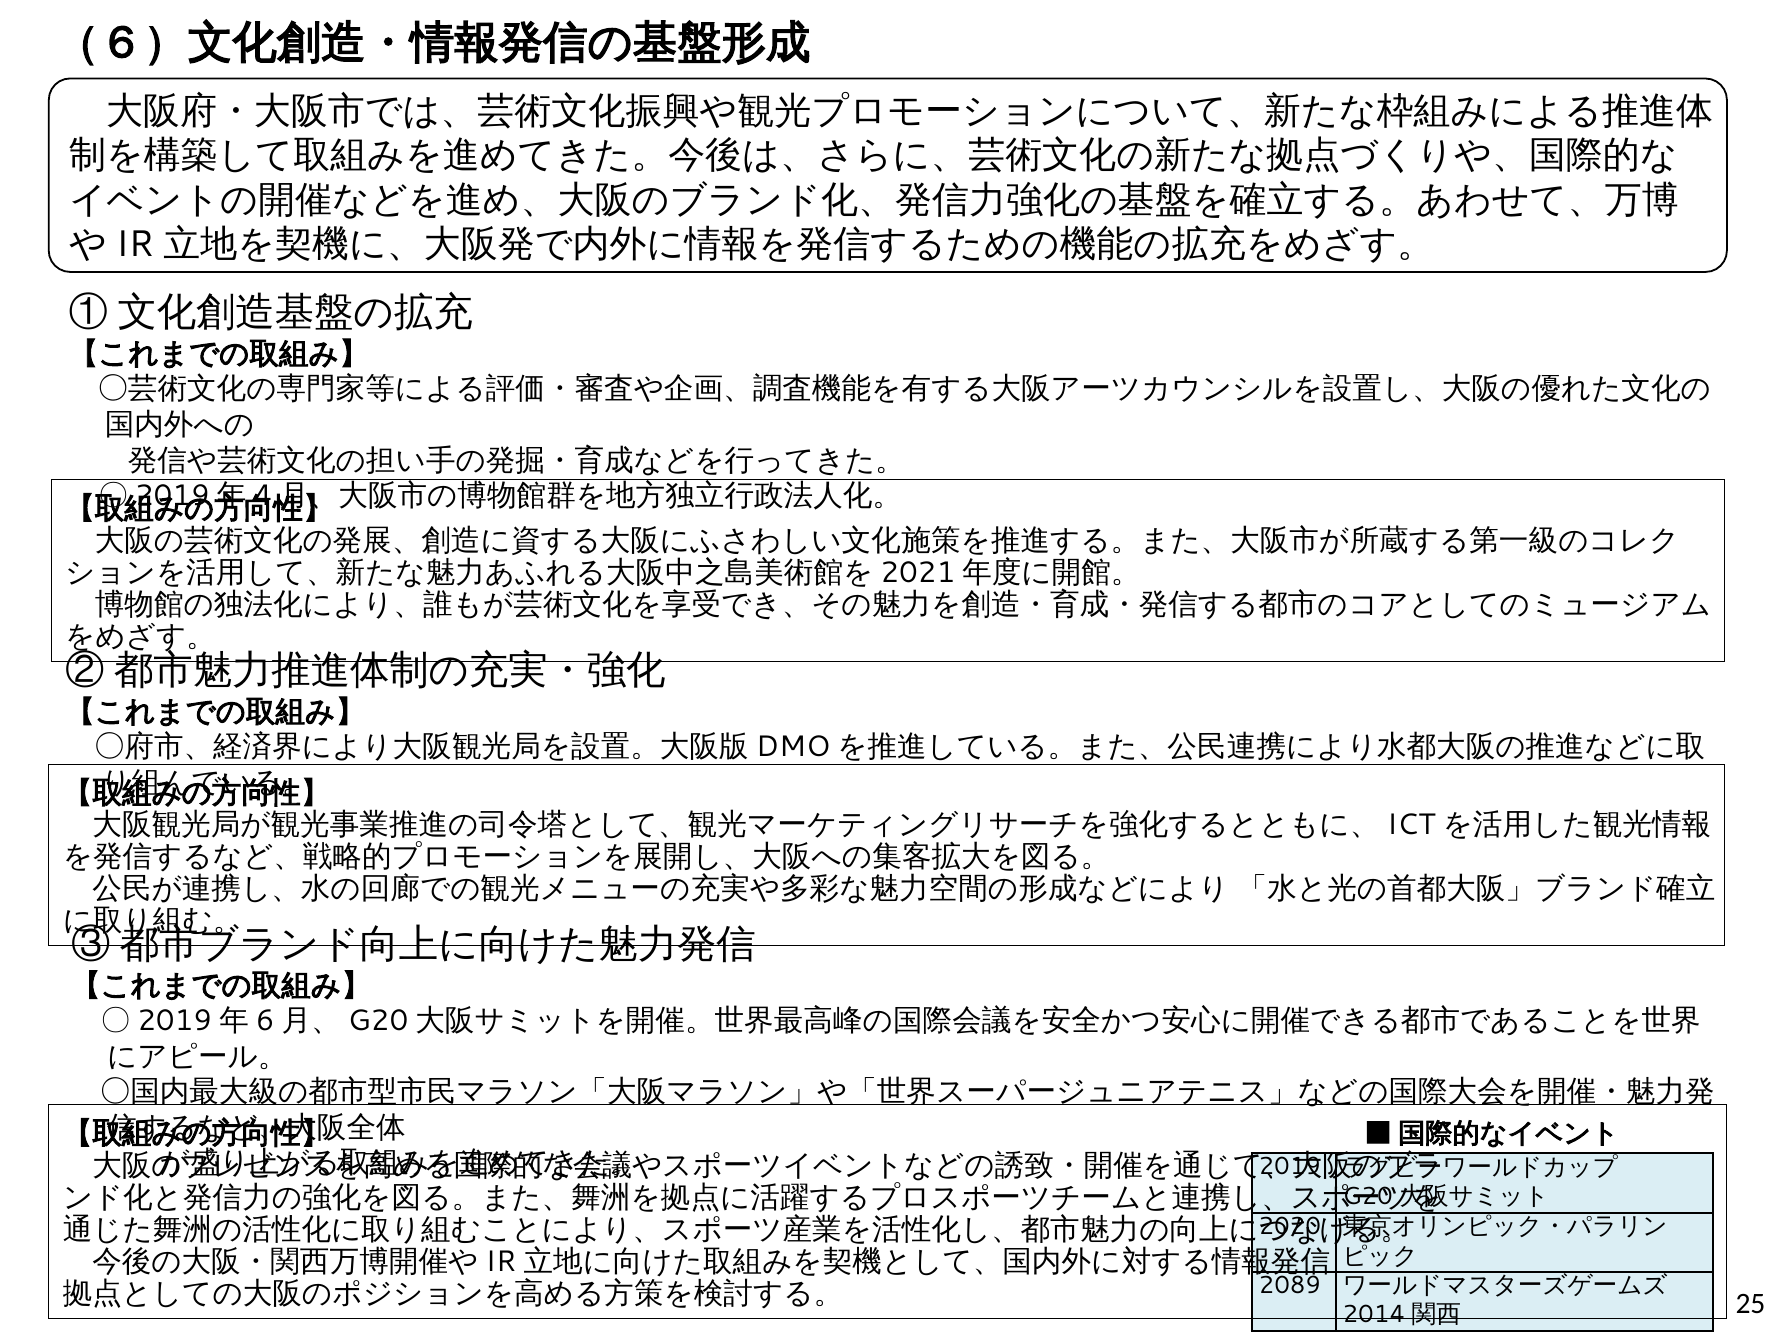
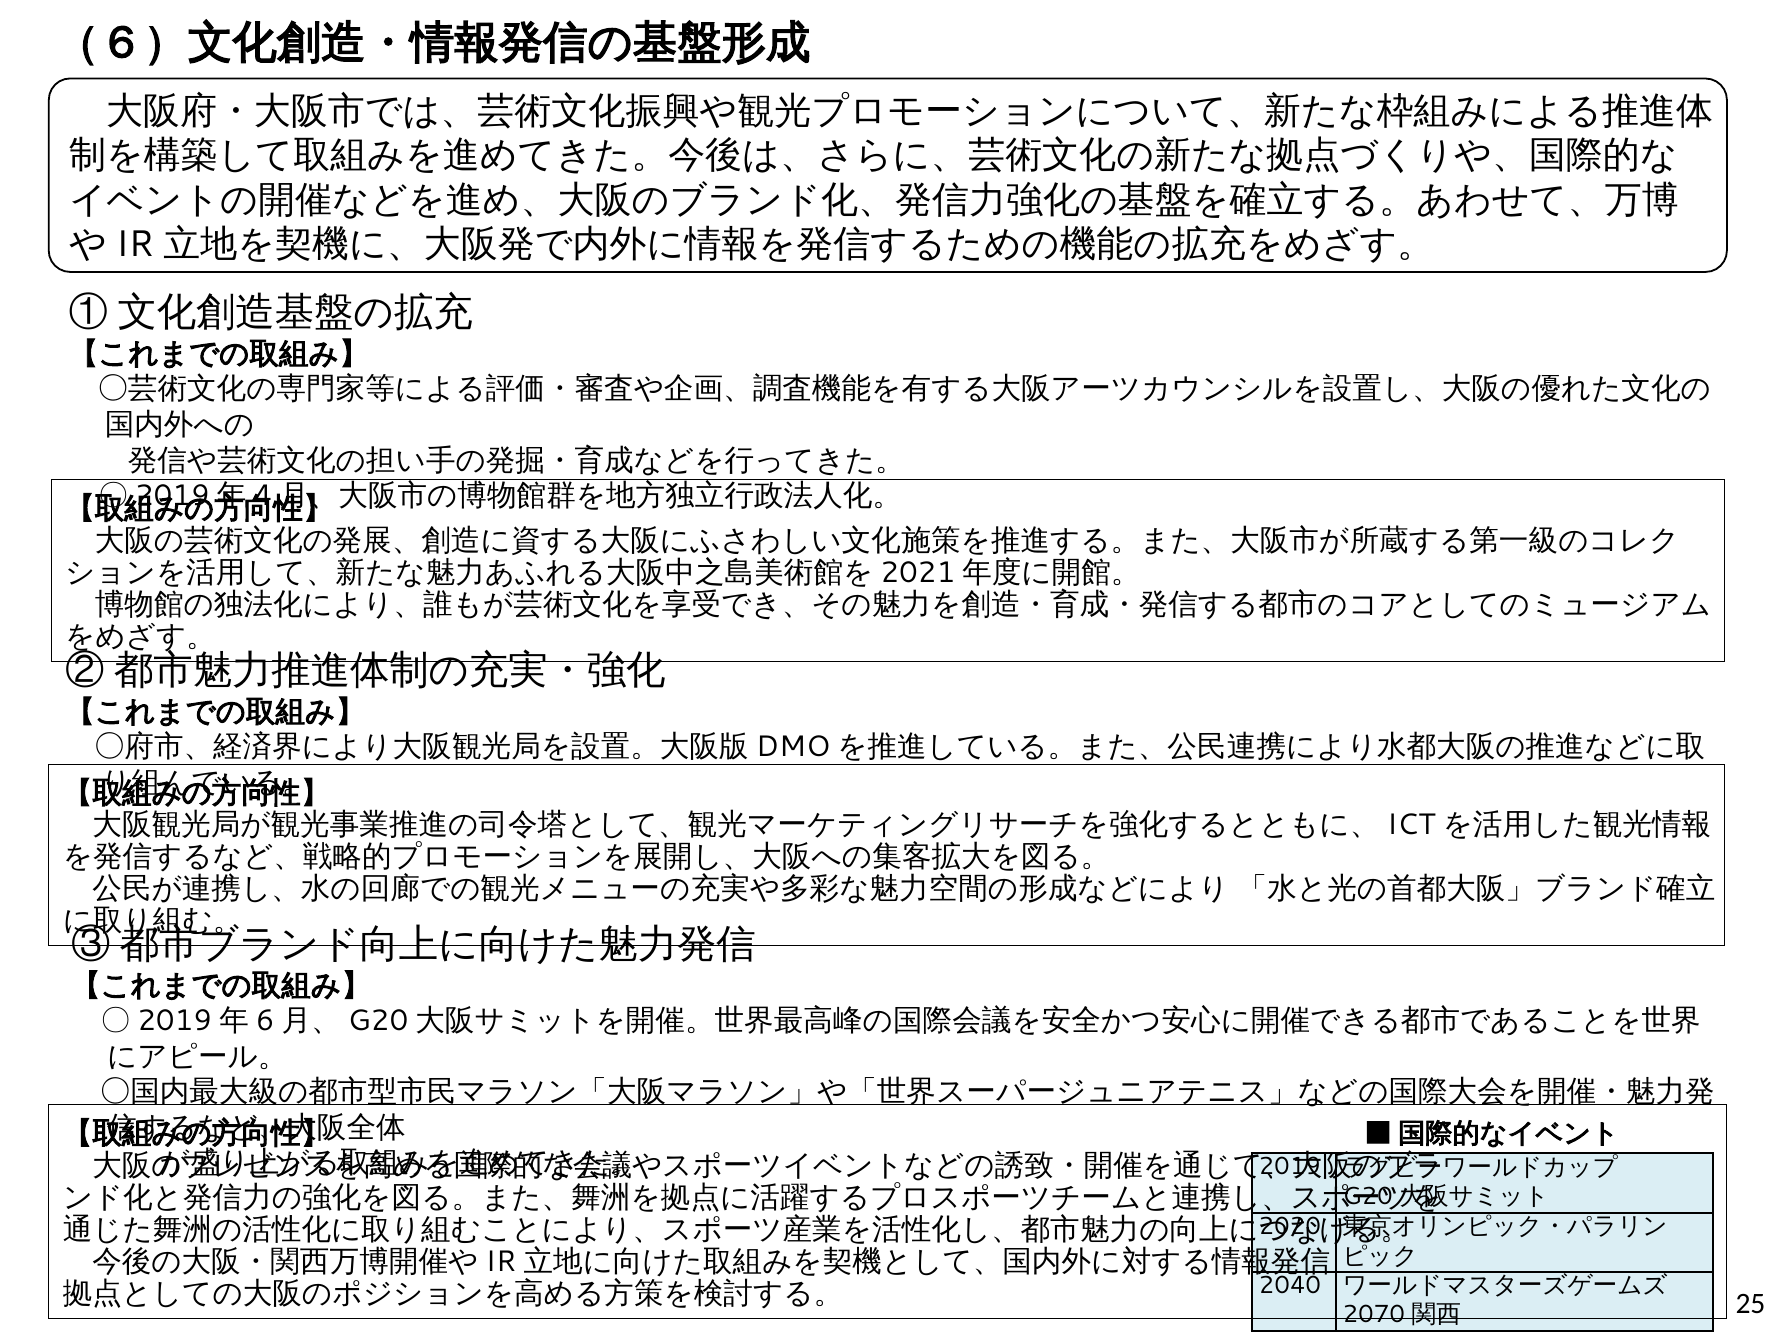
2089: 2089 -> 2040
2014: 2014 -> 2070
